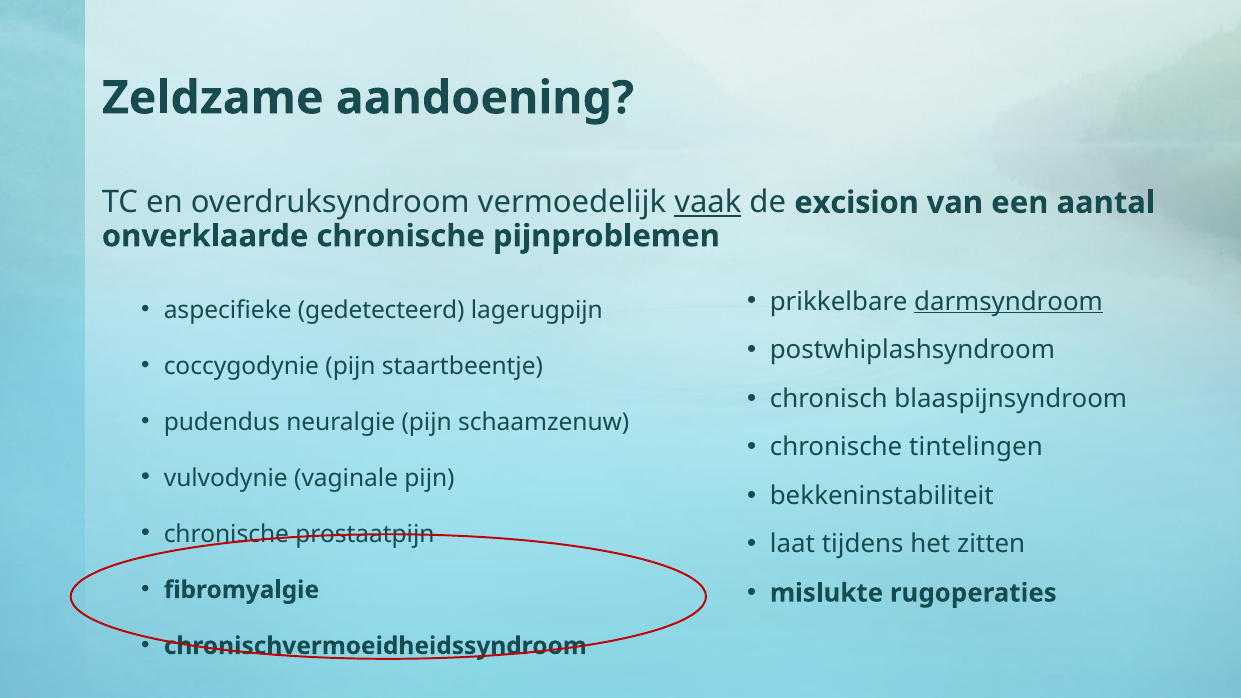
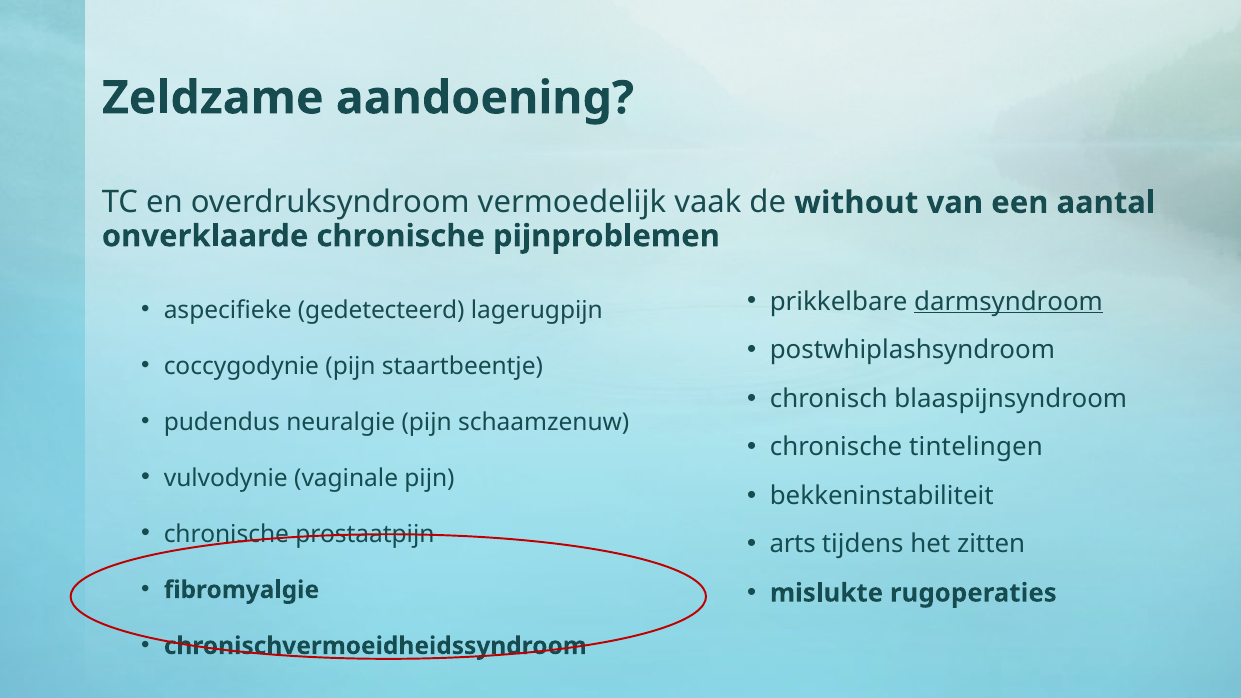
vaak underline: present -> none
excision: excision -> without
laat: laat -> arts
